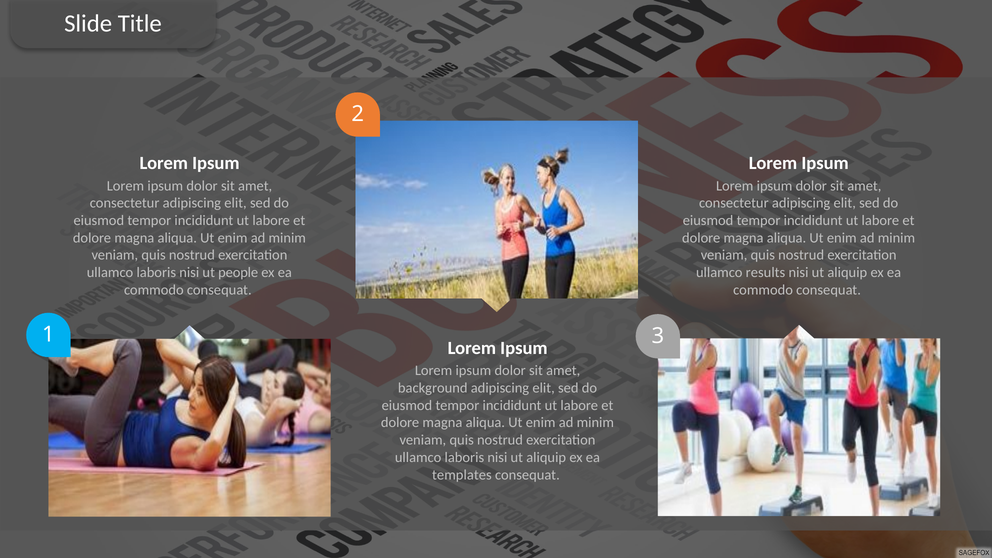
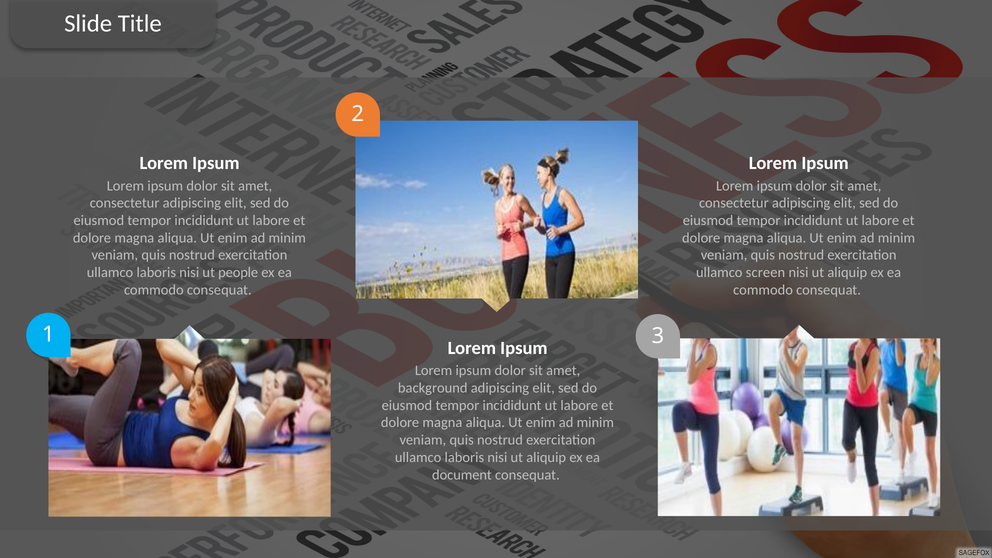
results: results -> screen
templates: templates -> document
